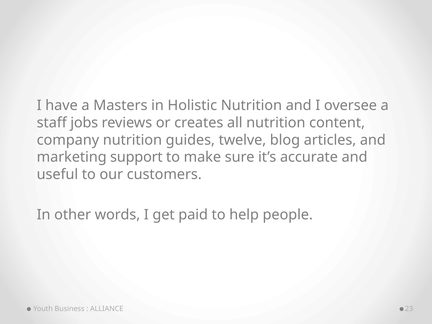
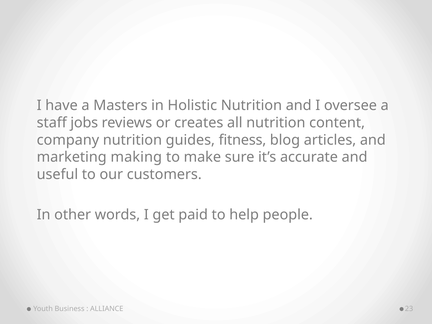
twelve: twelve -> fitness
support: support -> making
